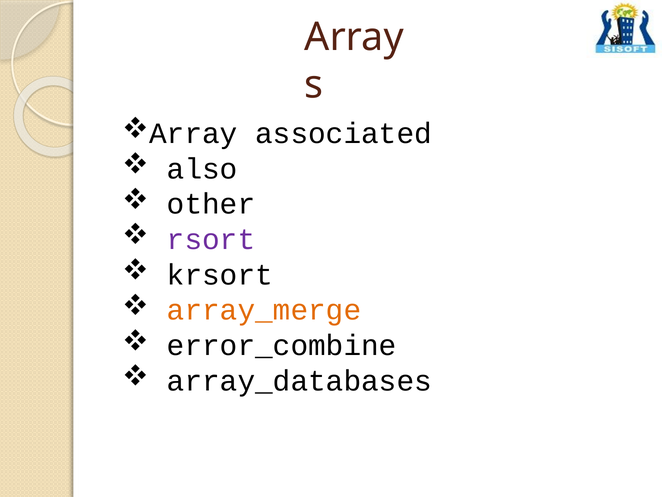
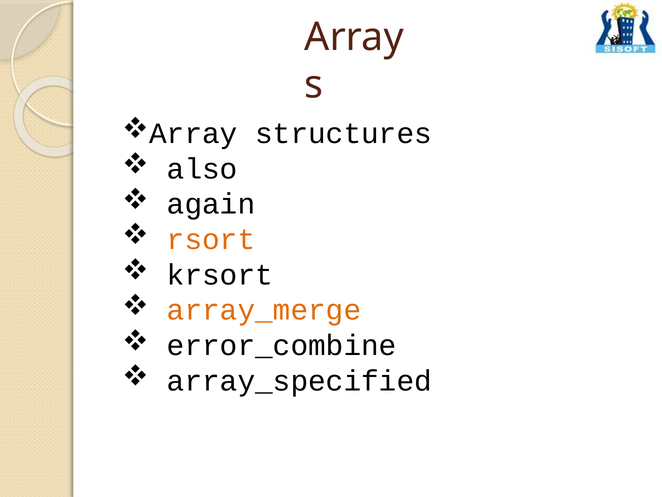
associated: associated -> structures
other: other -> again
rsort colour: purple -> orange
array_databases: array_databases -> array_specified
